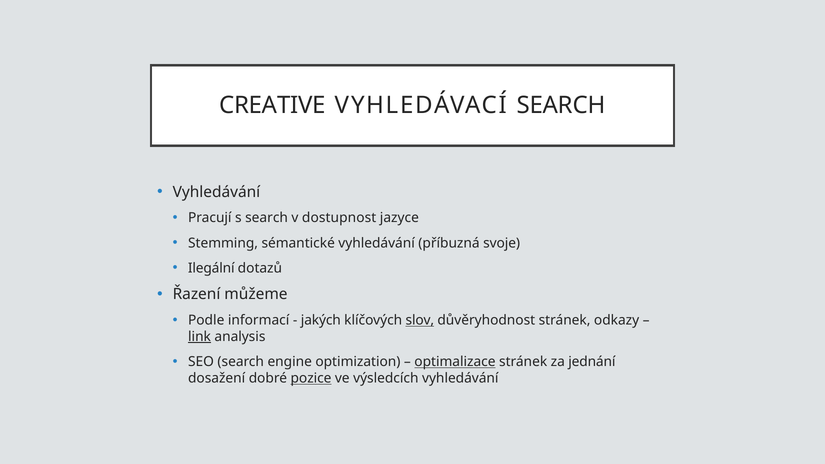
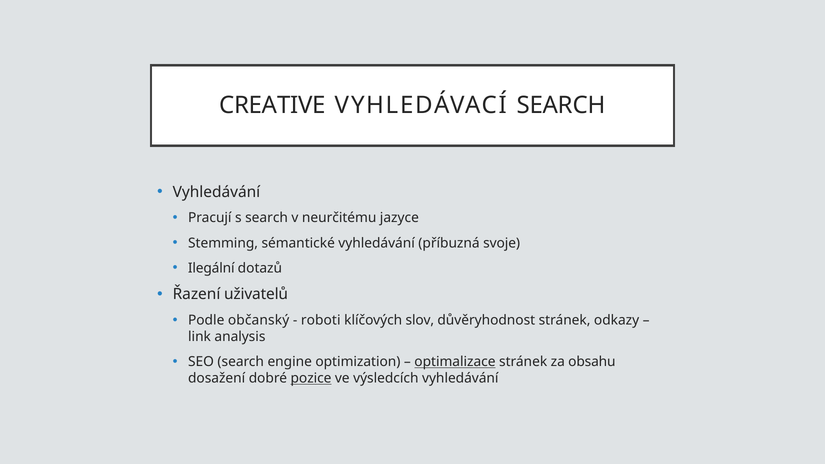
dostupnost: dostupnost -> neurčitému
můžeme: můžeme -> uživatelů
informací: informací -> občanský
jakých: jakých -> roboti
slov underline: present -> none
link underline: present -> none
jednání: jednání -> obsahu
